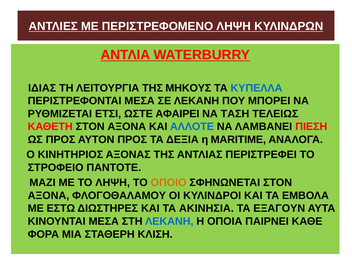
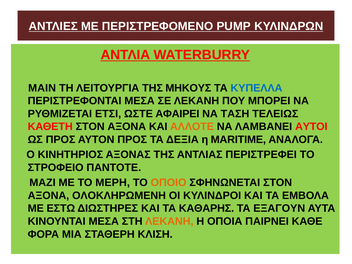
ΠΕΡΙΣΤΡΕΦΟΜΕΝΟ ΛΗΨΗ: ΛΗΨΗ -> PUMP
ΙΔΙΑΣ: ΙΔΙΑΣ -> MAIN
ΑΛΛΟΤΕ colour: blue -> orange
ΠΙΕΣΗ: ΠΙΕΣΗ -> ΑΥΤΟΙ
ΤΟ ΛΗΨΗ: ΛΗΨΗ -> ΜΕΡΗ
ΦΛΟΓΟΘΑΛΑΜΟΥ: ΦΛΟΓΟΘΑΛΑΜΟΥ -> ΟΛΟΚΛΗΡΩΜΕΝΗ
ΑΚΙΝΗΣΙΑ: ΑΚΙΝΗΣΙΑ -> ΚΑΘΑΡΗΣ
ΛΕΚΑΝΗ at (169, 221) colour: blue -> orange
